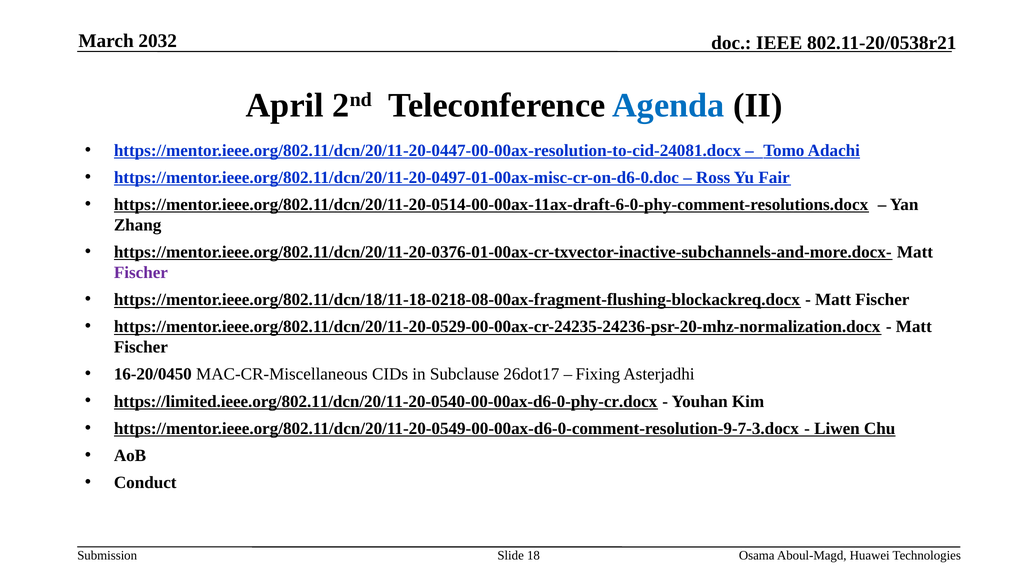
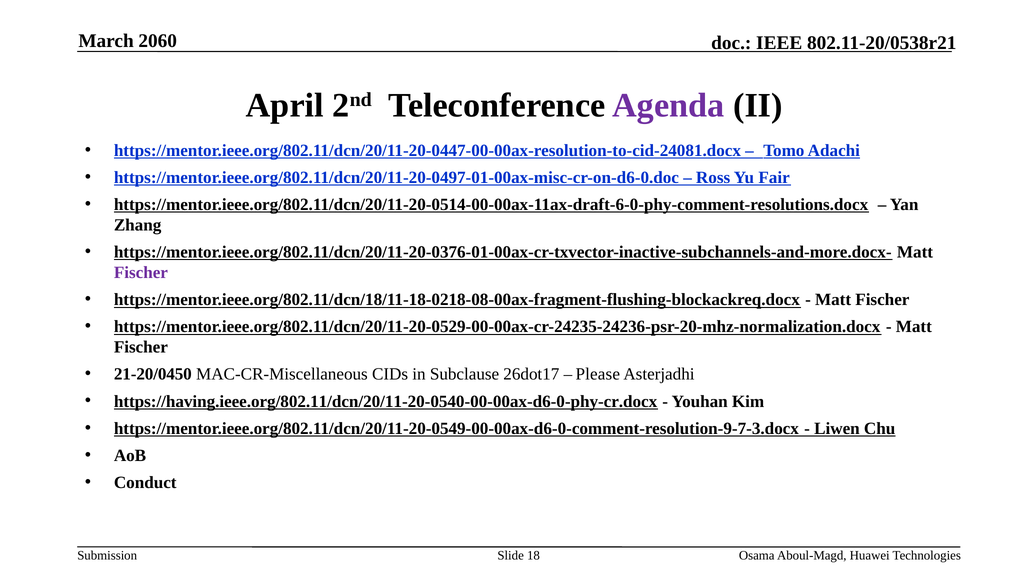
2032: 2032 -> 2060
Agenda colour: blue -> purple
16-20/0450: 16-20/0450 -> 21-20/0450
Fixing: Fixing -> Please
https://limited.ieee.org/802.11/dcn/20/11-20-0540-00-00ax-d6-0-phy-cr.docx: https://limited.ieee.org/802.11/dcn/20/11-20-0540-00-00ax-d6-0-phy-cr.docx -> https://having.ieee.org/802.11/dcn/20/11-20-0540-00-00ax-d6-0-phy-cr.docx
